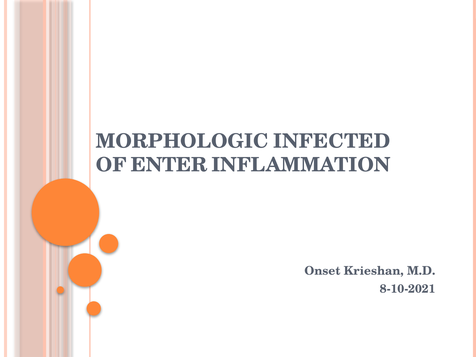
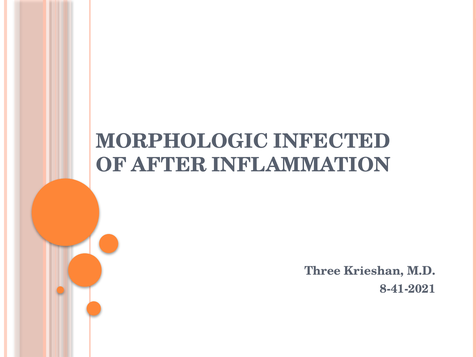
ENTER: ENTER -> AFTER
Onset: Onset -> Three
8-10-2021: 8-10-2021 -> 8-41-2021
